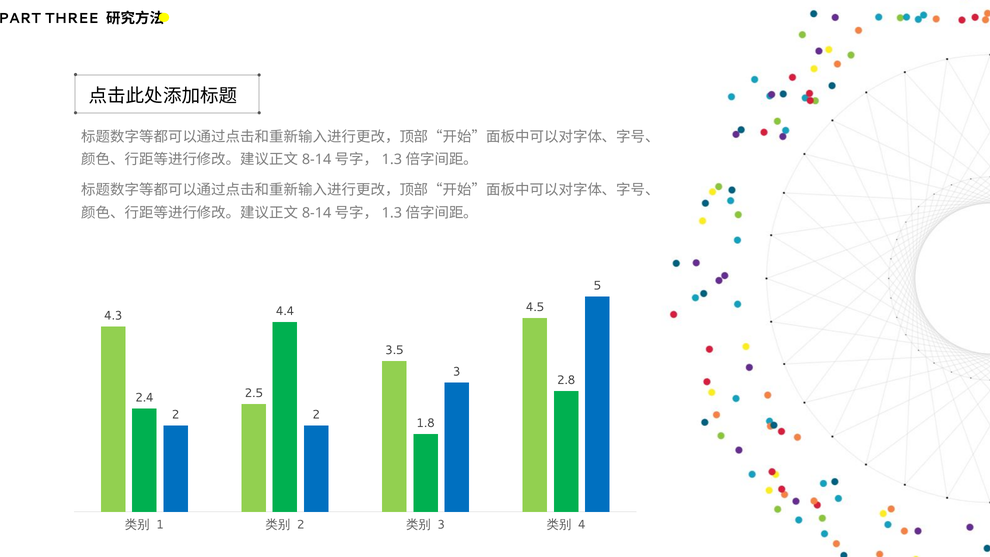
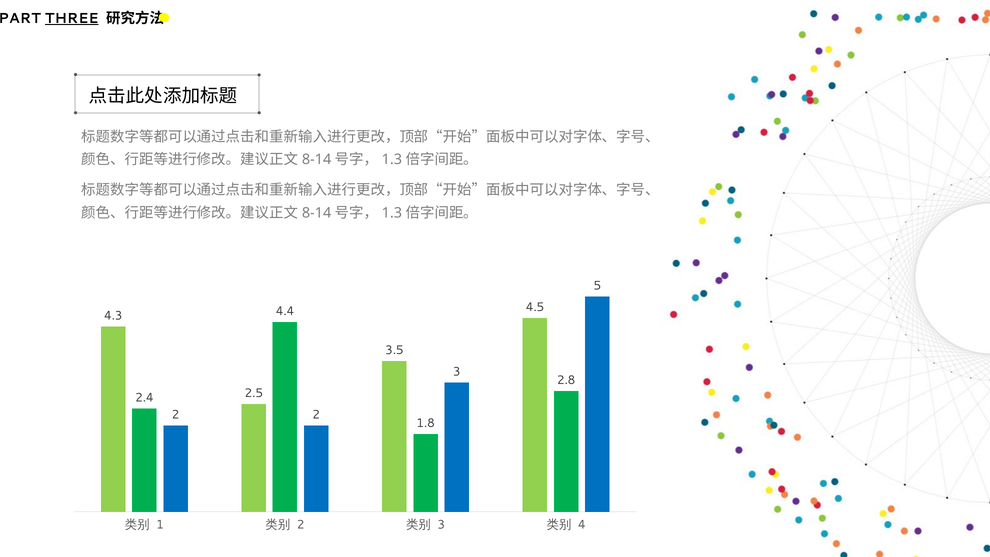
THREE underline: none -> present
